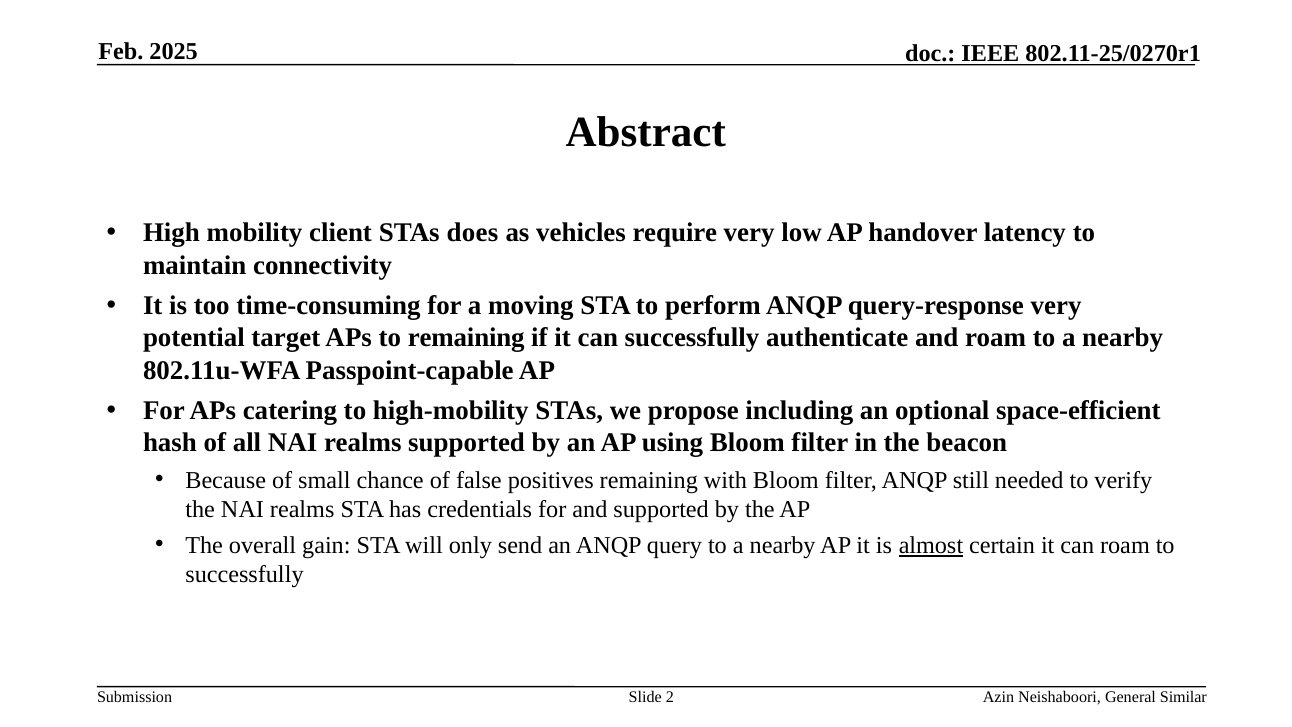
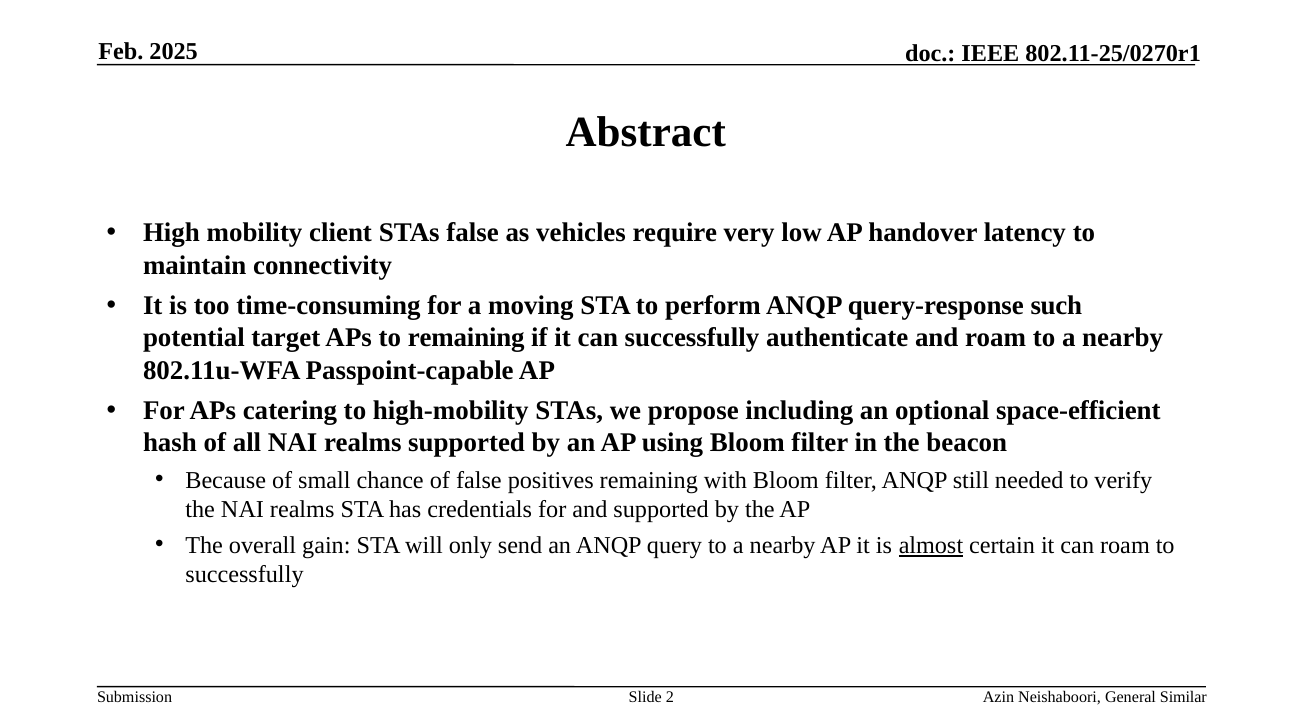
STAs does: does -> false
query-response very: very -> such
